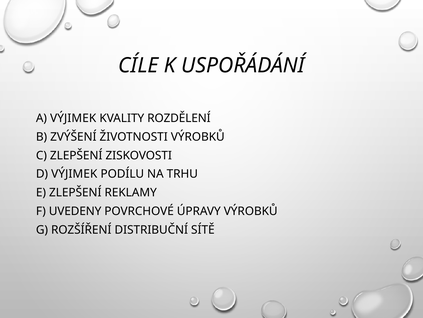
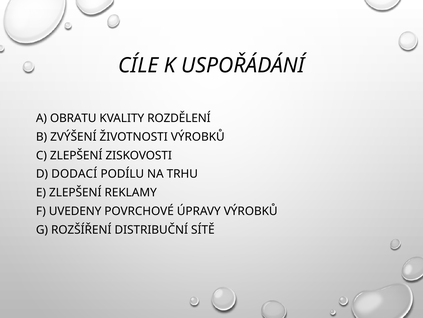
A VÝJIMEK: VÝJIMEK -> OBRATU
D VÝJIMEK: VÝJIMEK -> DODACÍ
